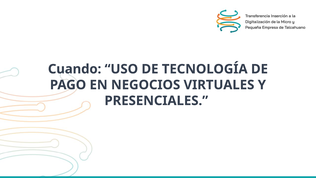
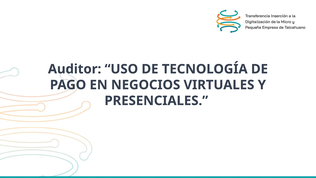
Cuando: Cuando -> Auditor
